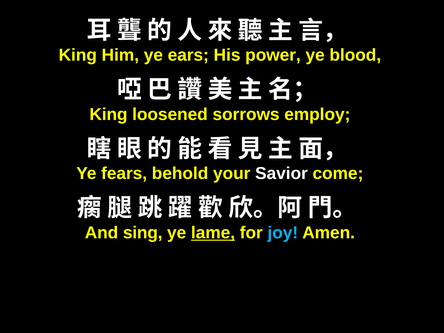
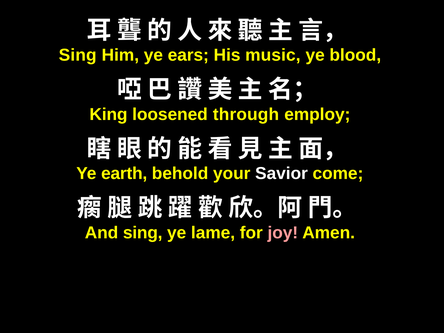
King at (78, 55): King -> Sing
power: power -> music
sorrows: sorrows -> through
fears: fears -> earth
lame underline: present -> none
joy colour: light blue -> pink
